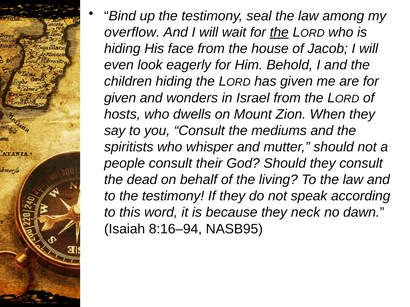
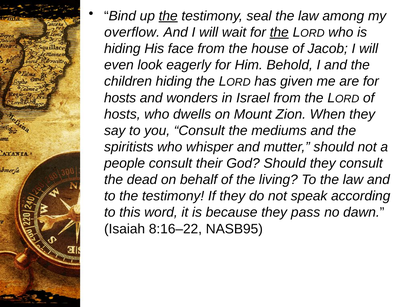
the at (168, 16) underline: none -> present
given at (120, 98): given -> hosts
neck: neck -> pass
8:16–94: 8:16–94 -> 8:16–22
